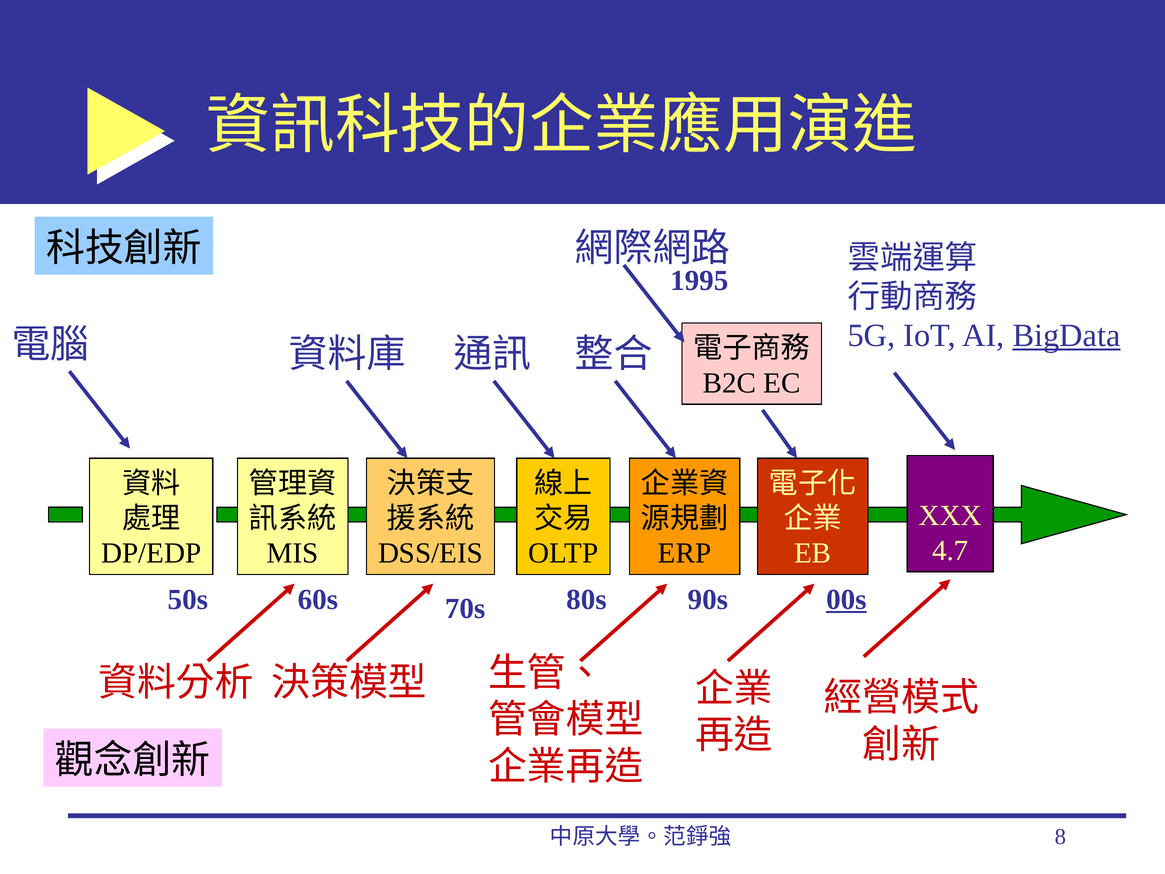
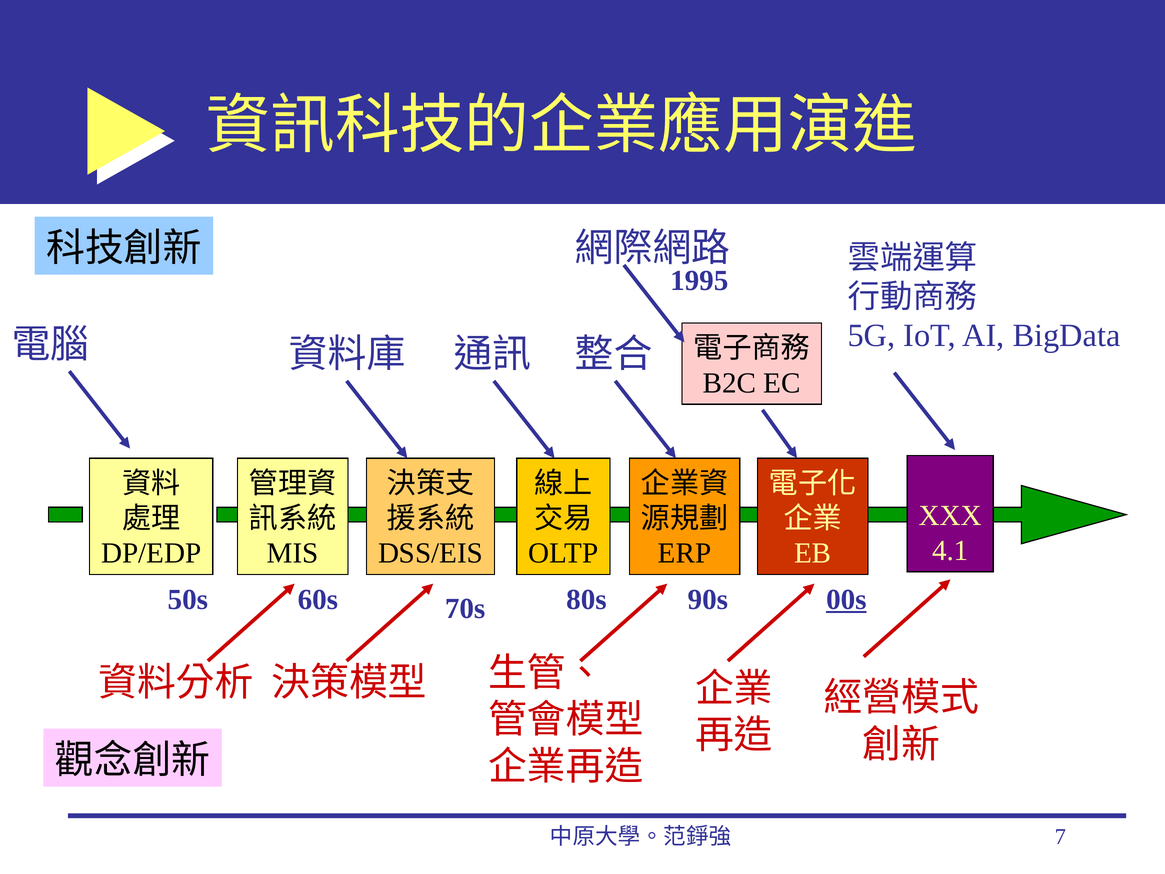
BigData underline: present -> none
4.7: 4.7 -> 4.1
8: 8 -> 7
